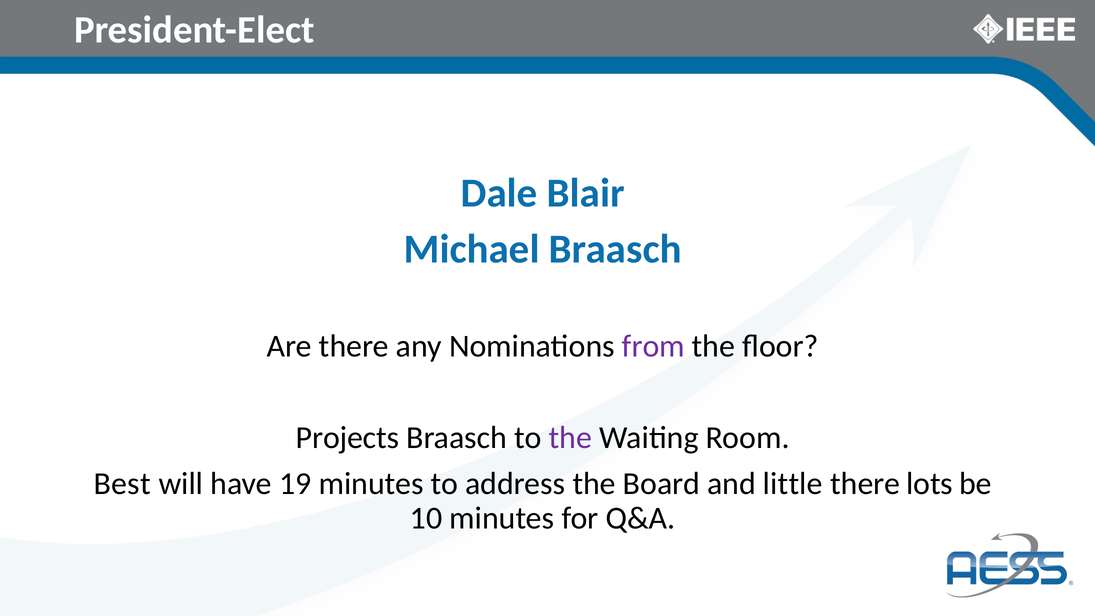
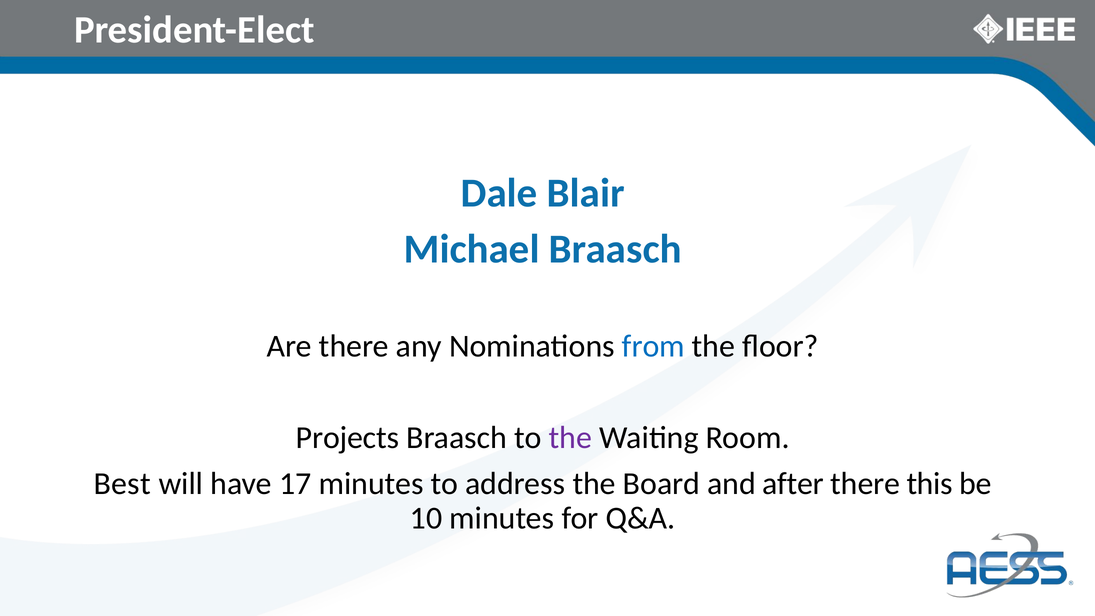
from colour: purple -> blue
19: 19 -> 17
little: little -> after
lots: lots -> this
